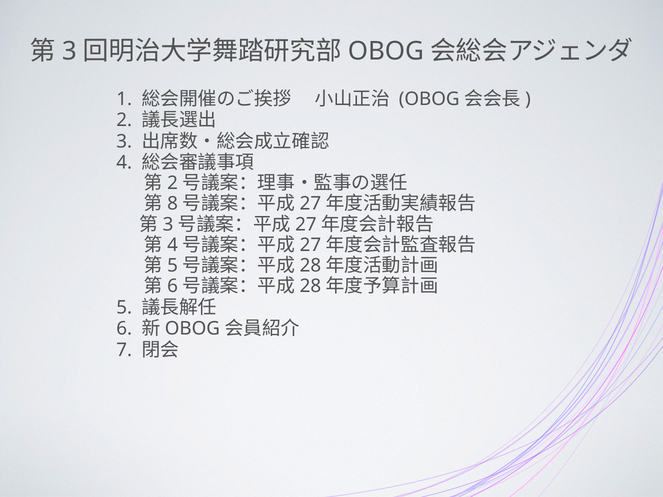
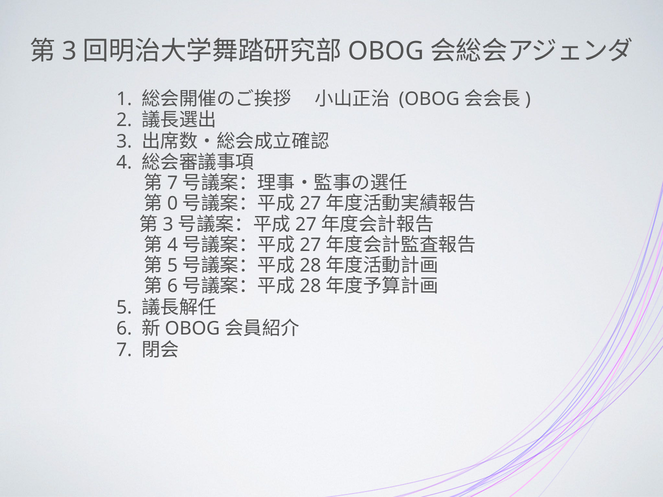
2 at (173, 183): 2 -> 7
8: 8 -> 0
